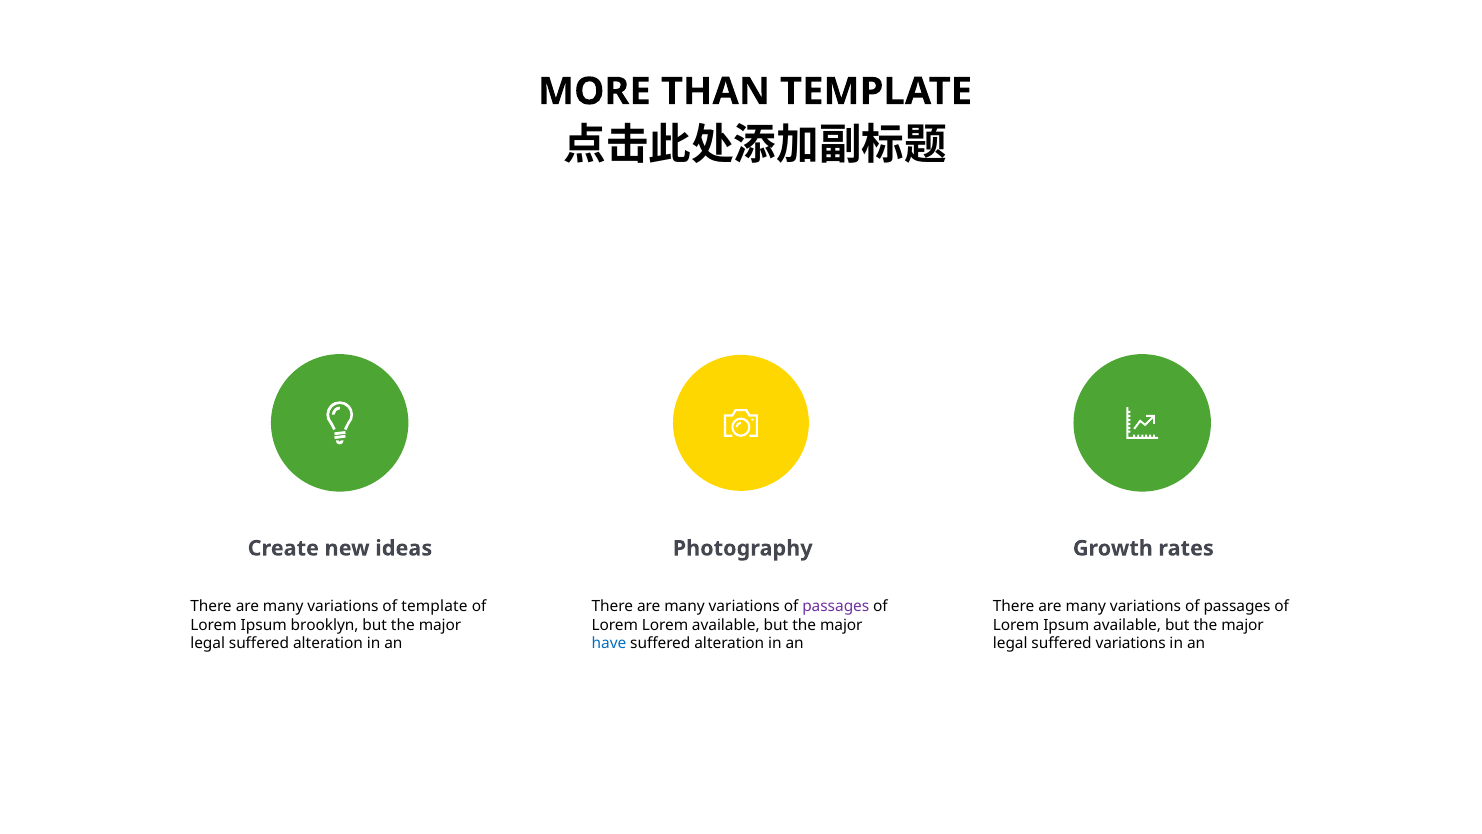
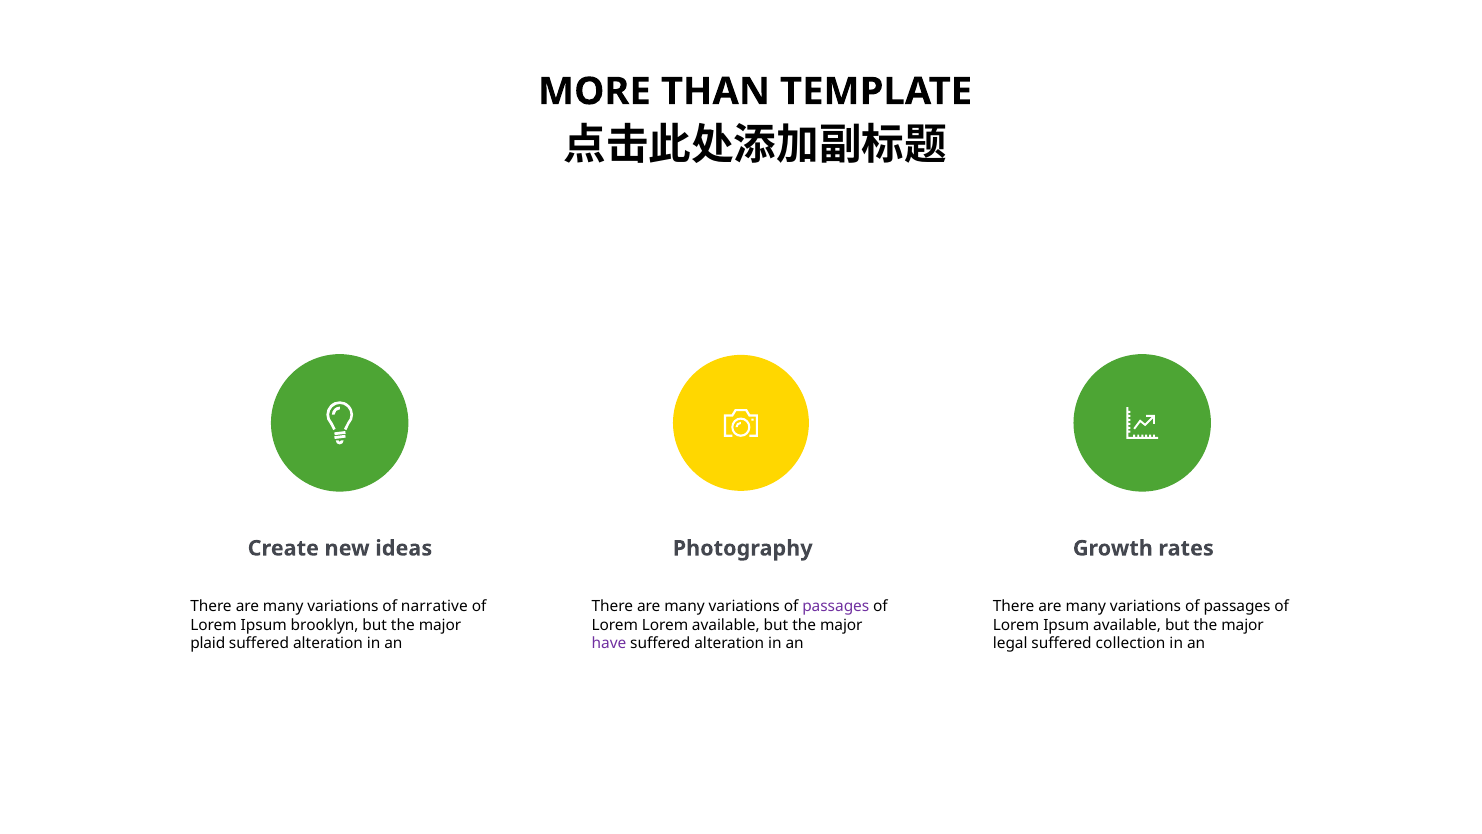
of template: template -> narrative
legal at (208, 644): legal -> plaid
have colour: blue -> purple
suffered variations: variations -> collection
